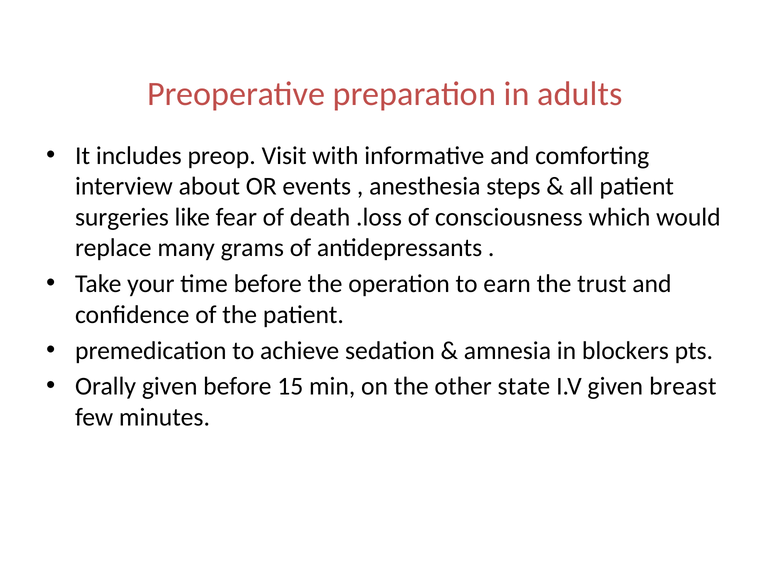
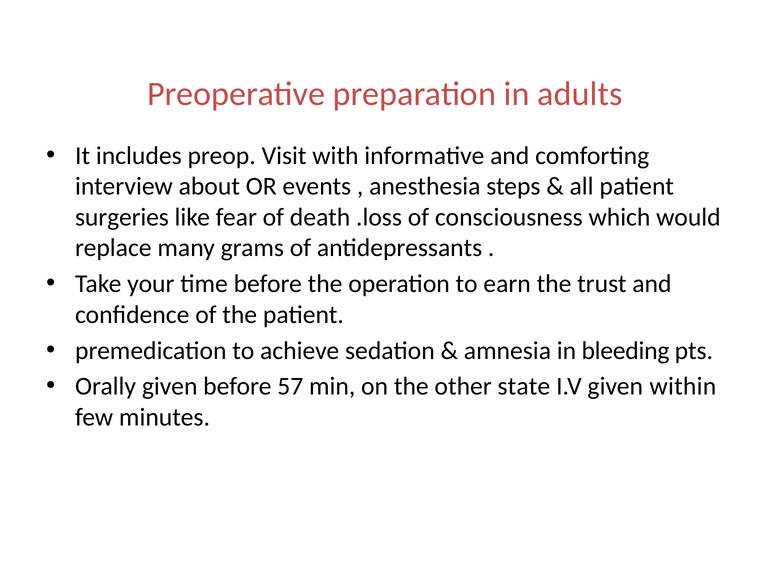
blockers: blockers -> bleeding
15: 15 -> 57
breast: breast -> within
